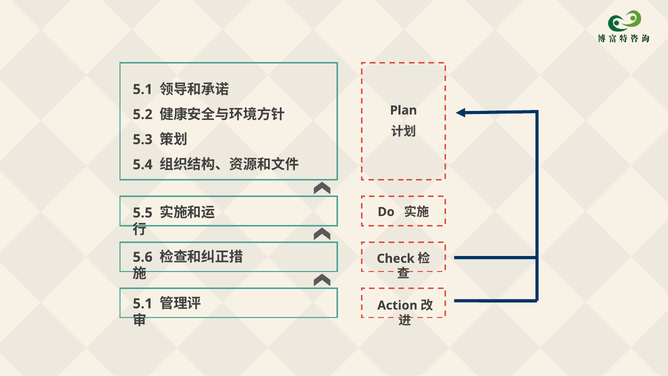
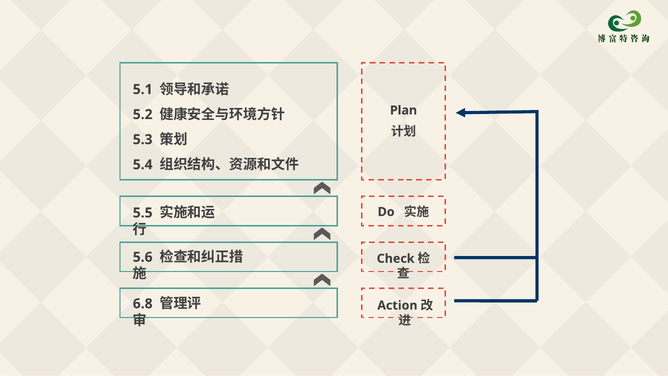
5.1 at (143, 303): 5.1 -> 6.8
